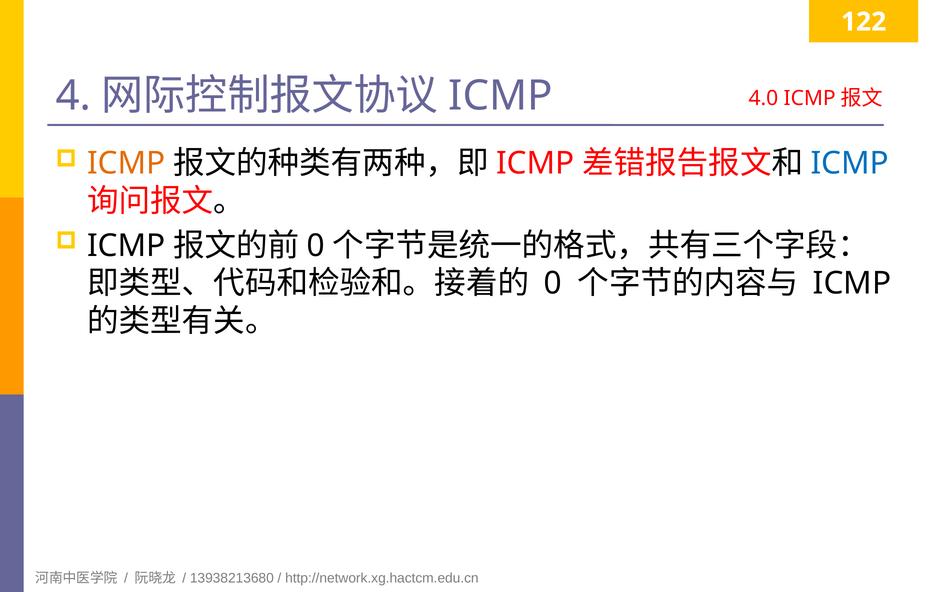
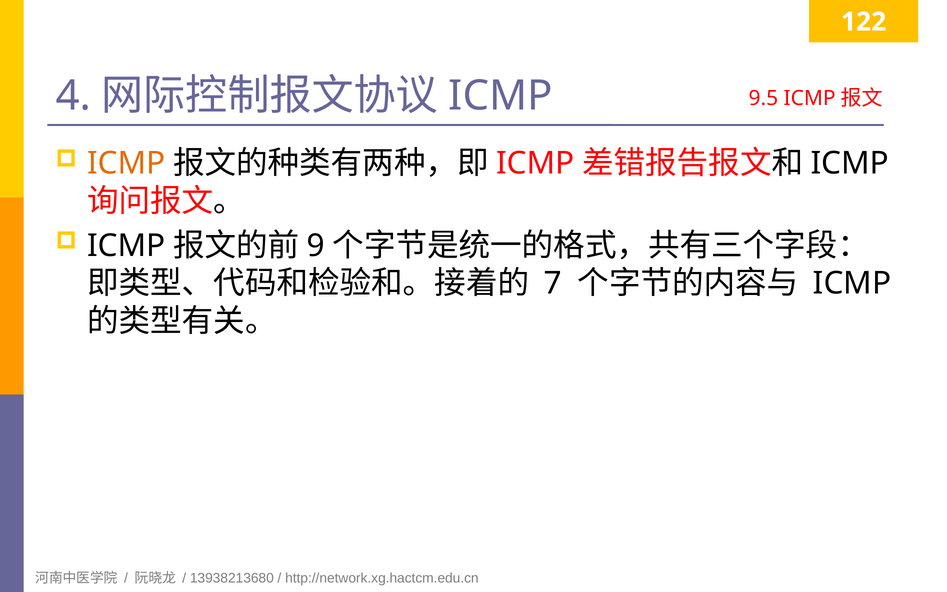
4.0: 4.0 -> 9.5
ICMP at (850, 163) colour: blue -> black
0 at (316, 246): 0 -> 9
0 at (553, 283): 0 -> 7
